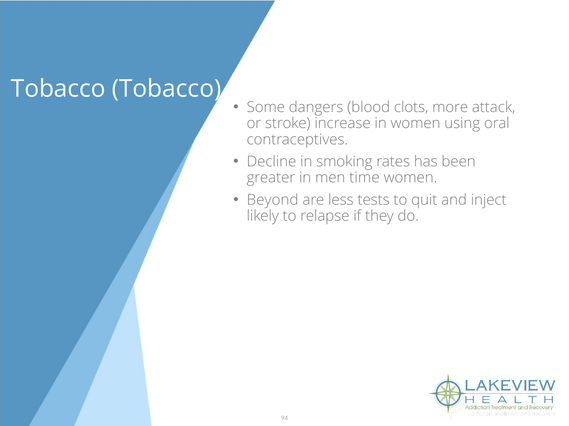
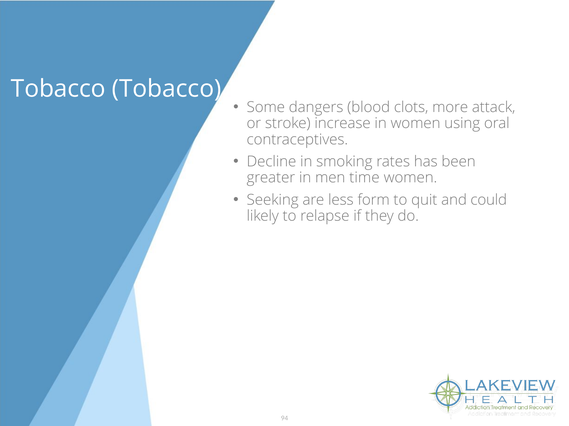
Beyond: Beyond -> Seeking
tests: tests -> form
inject: inject -> could
